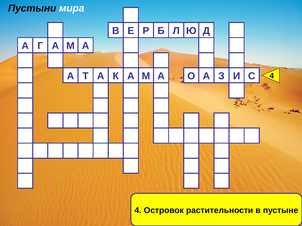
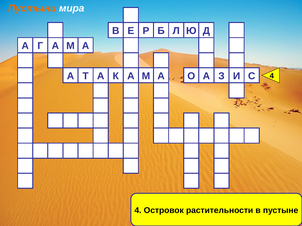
Пустыни colour: black -> orange
